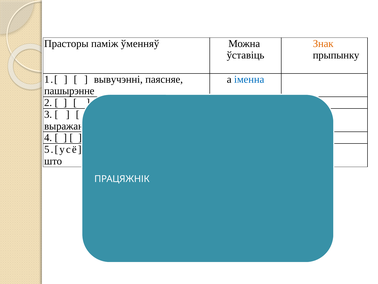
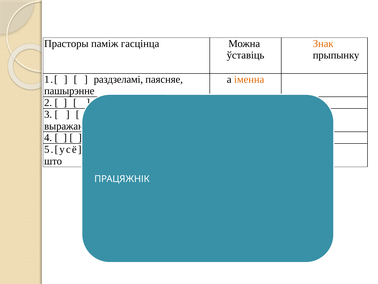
ўменняў: ўменняў -> гасцінца
вывучэнні: вывучэнні -> раздзеламі
іменна colour: blue -> orange
